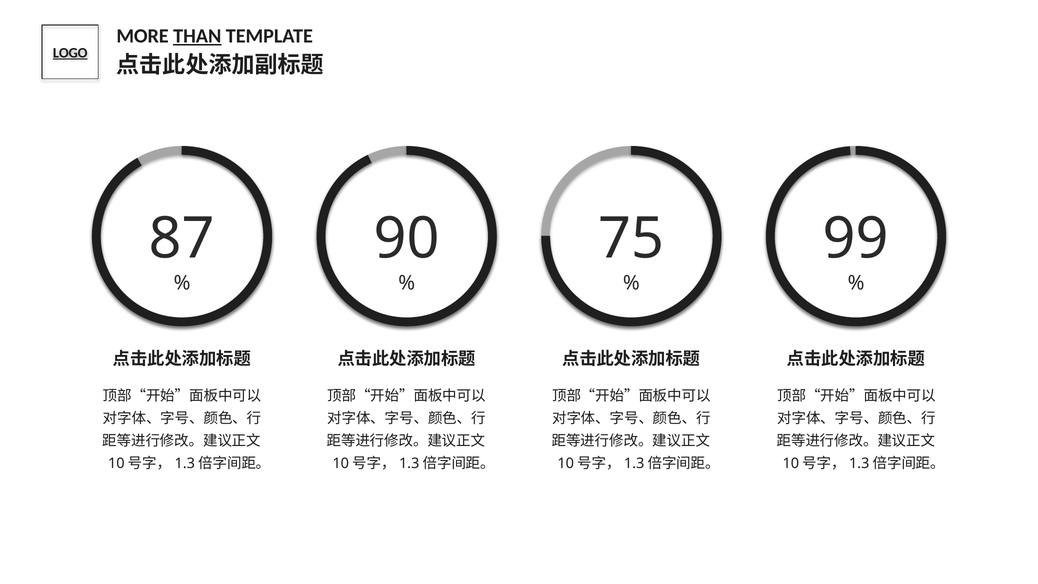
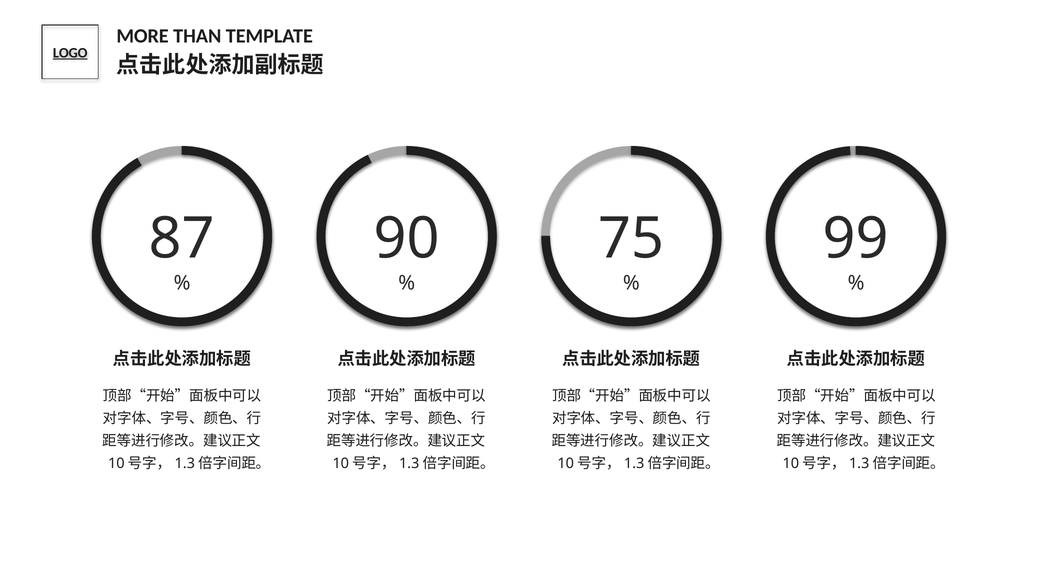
THAN underline: present -> none
